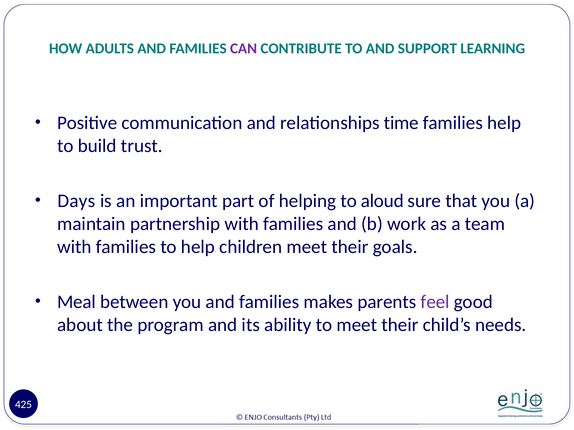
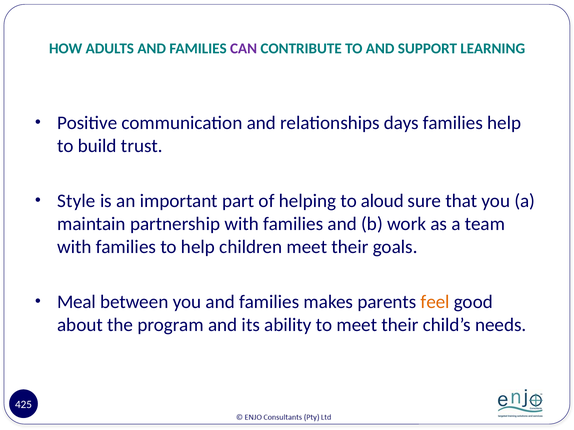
time: time -> days
Days: Days -> Style
feel colour: purple -> orange
